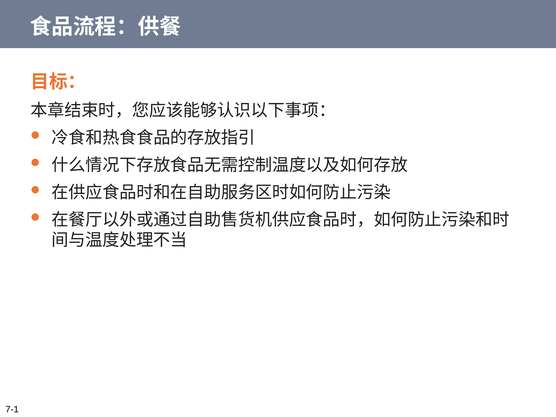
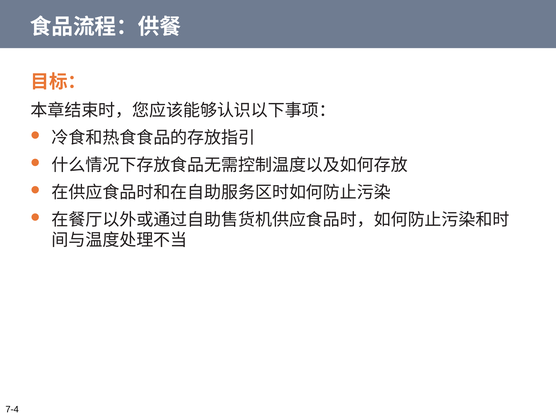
7-1: 7-1 -> 7-4
